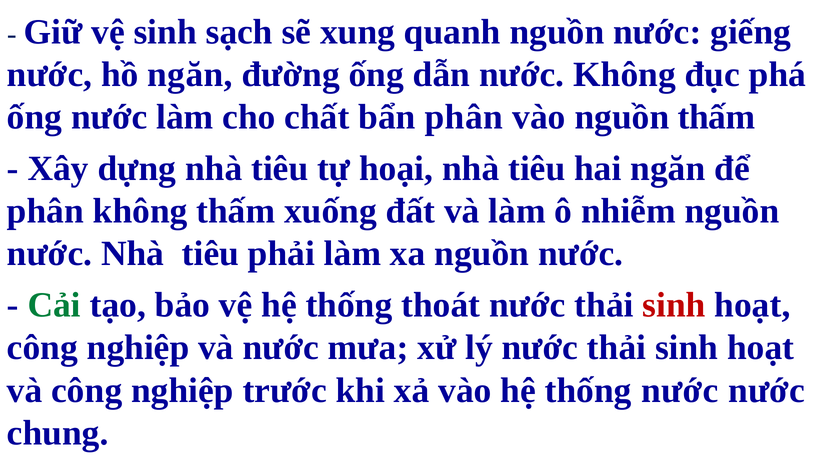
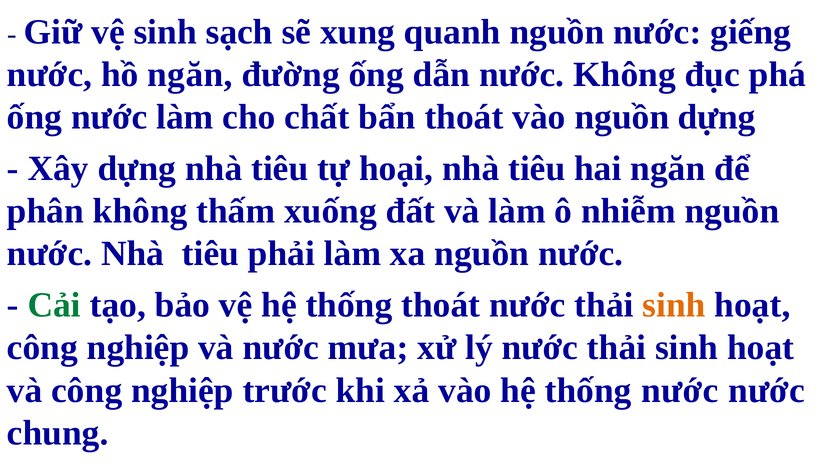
bẩn phân: phân -> thoát
nguồn thấm: thấm -> dựng
sinh at (674, 305) colour: red -> orange
